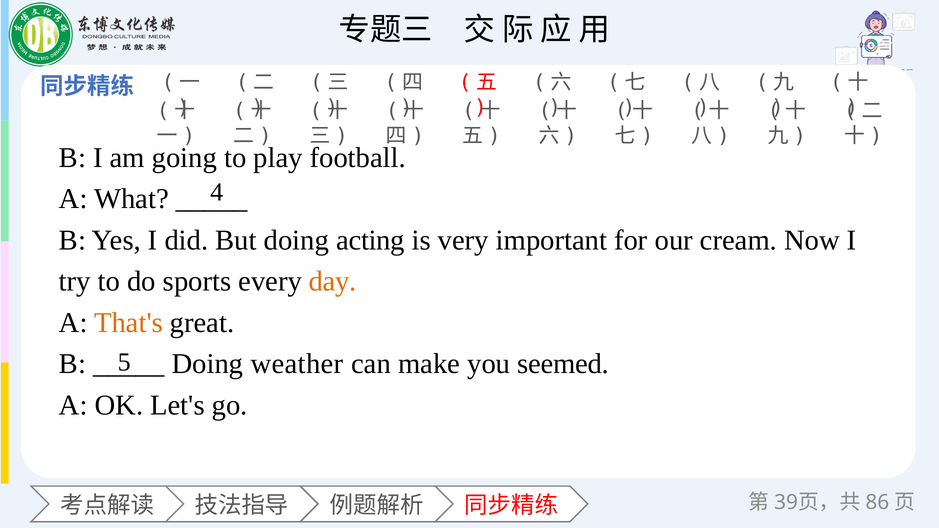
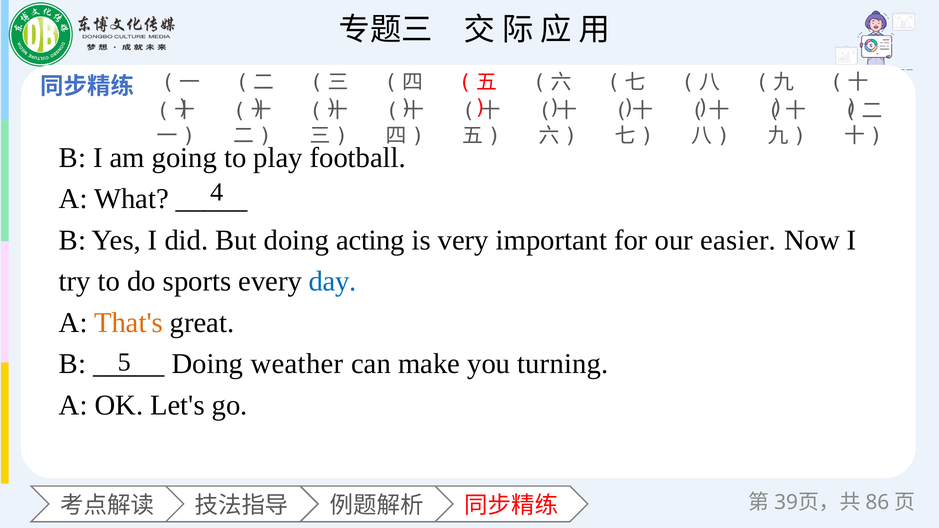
cream: cream -> easier
day colour: orange -> blue
seemed: seemed -> turning
